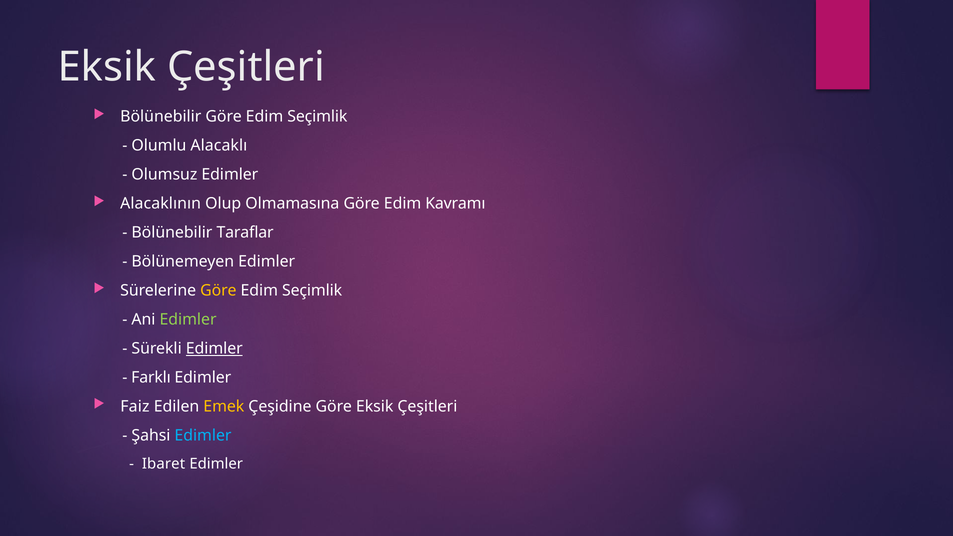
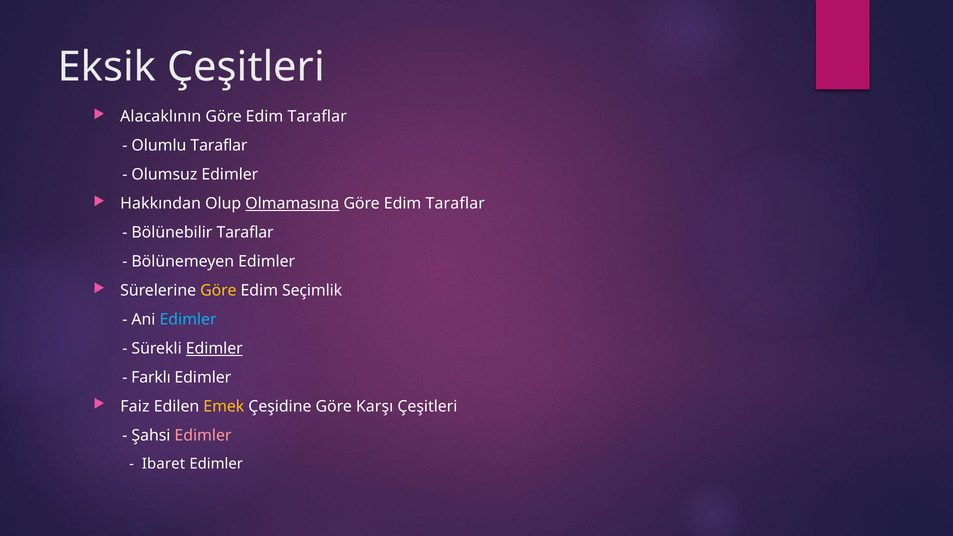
Bölünebilir at (161, 117): Bölünebilir -> Alacaklının
Seçimlik at (317, 117): Seçimlik -> Taraflar
Olumlu Alacaklı: Alacaklı -> Taraflar
Alacaklının: Alacaklının -> Hakkından
Olmamasına underline: none -> present
Kavramı at (455, 204): Kavramı -> Taraflar
Edimler at (188, 320) colour: light green -> light blue
Göre Eksik: Eksik -> Karşı
Edimler at (203, 436) colour: light blue -> pink
